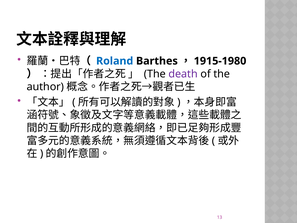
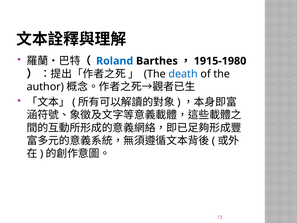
death colour: purple -> blue
